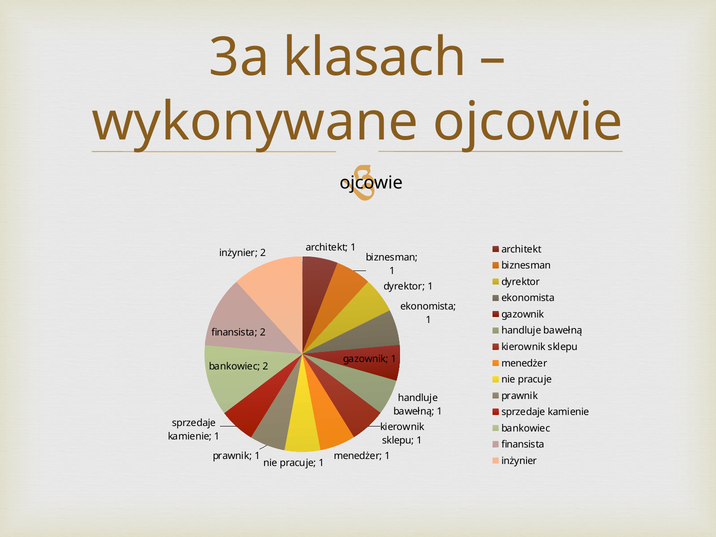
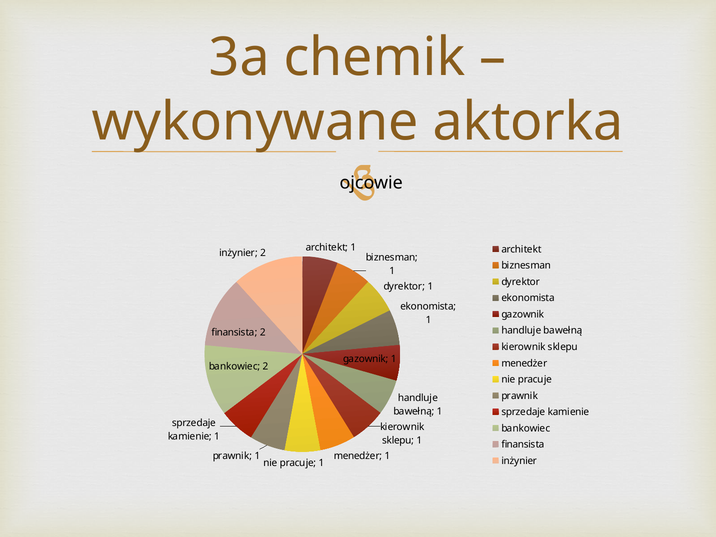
klasach: klasach -> chemik
wykonywane ojcowie: ojcowie -> aktorka
